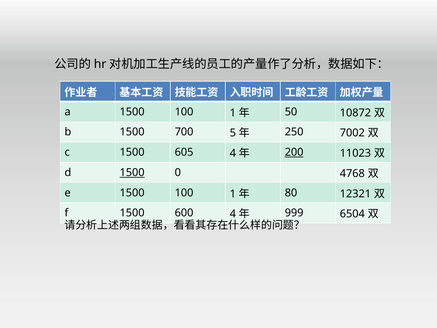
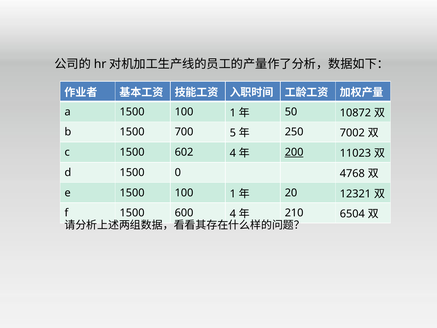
605: 605 -> 602
1500 at (132, 172) underline: present -> none
80: 80 -> 20
999: 999 -> 210
